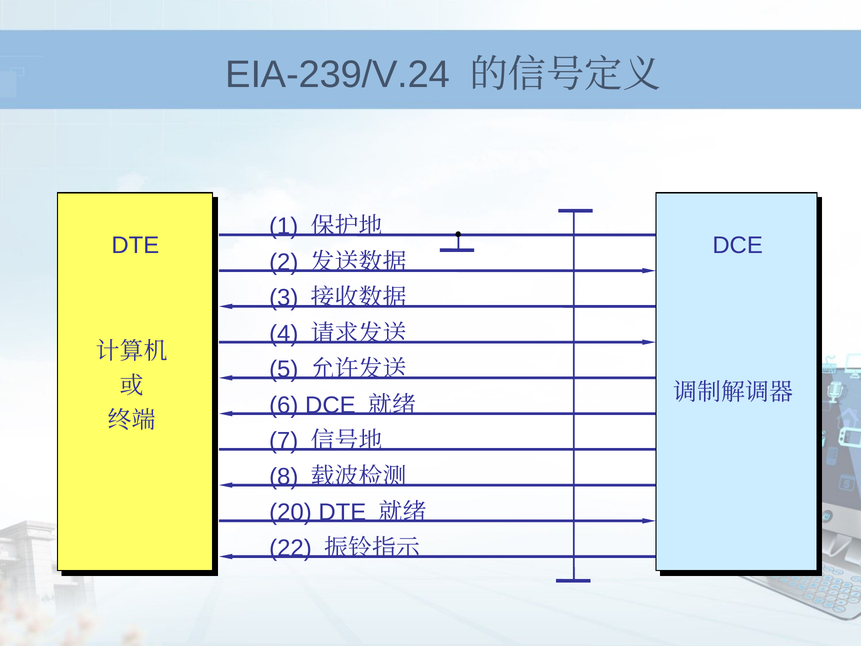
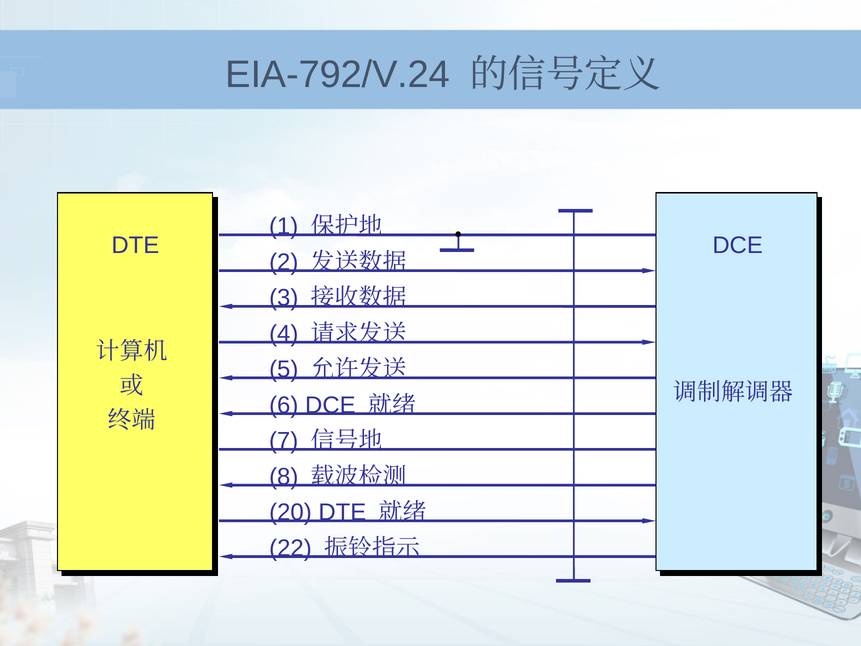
EIA-239/V.24: EIA-239/V.24 -> EIA-792/V.24
